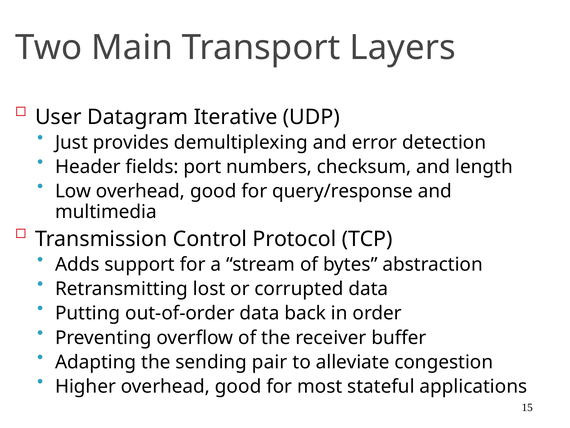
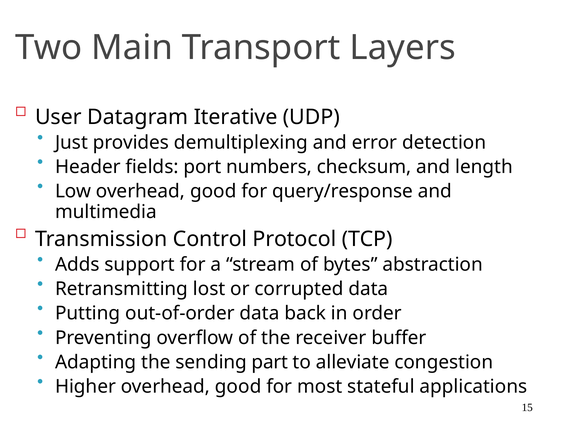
pair: pair -> part
